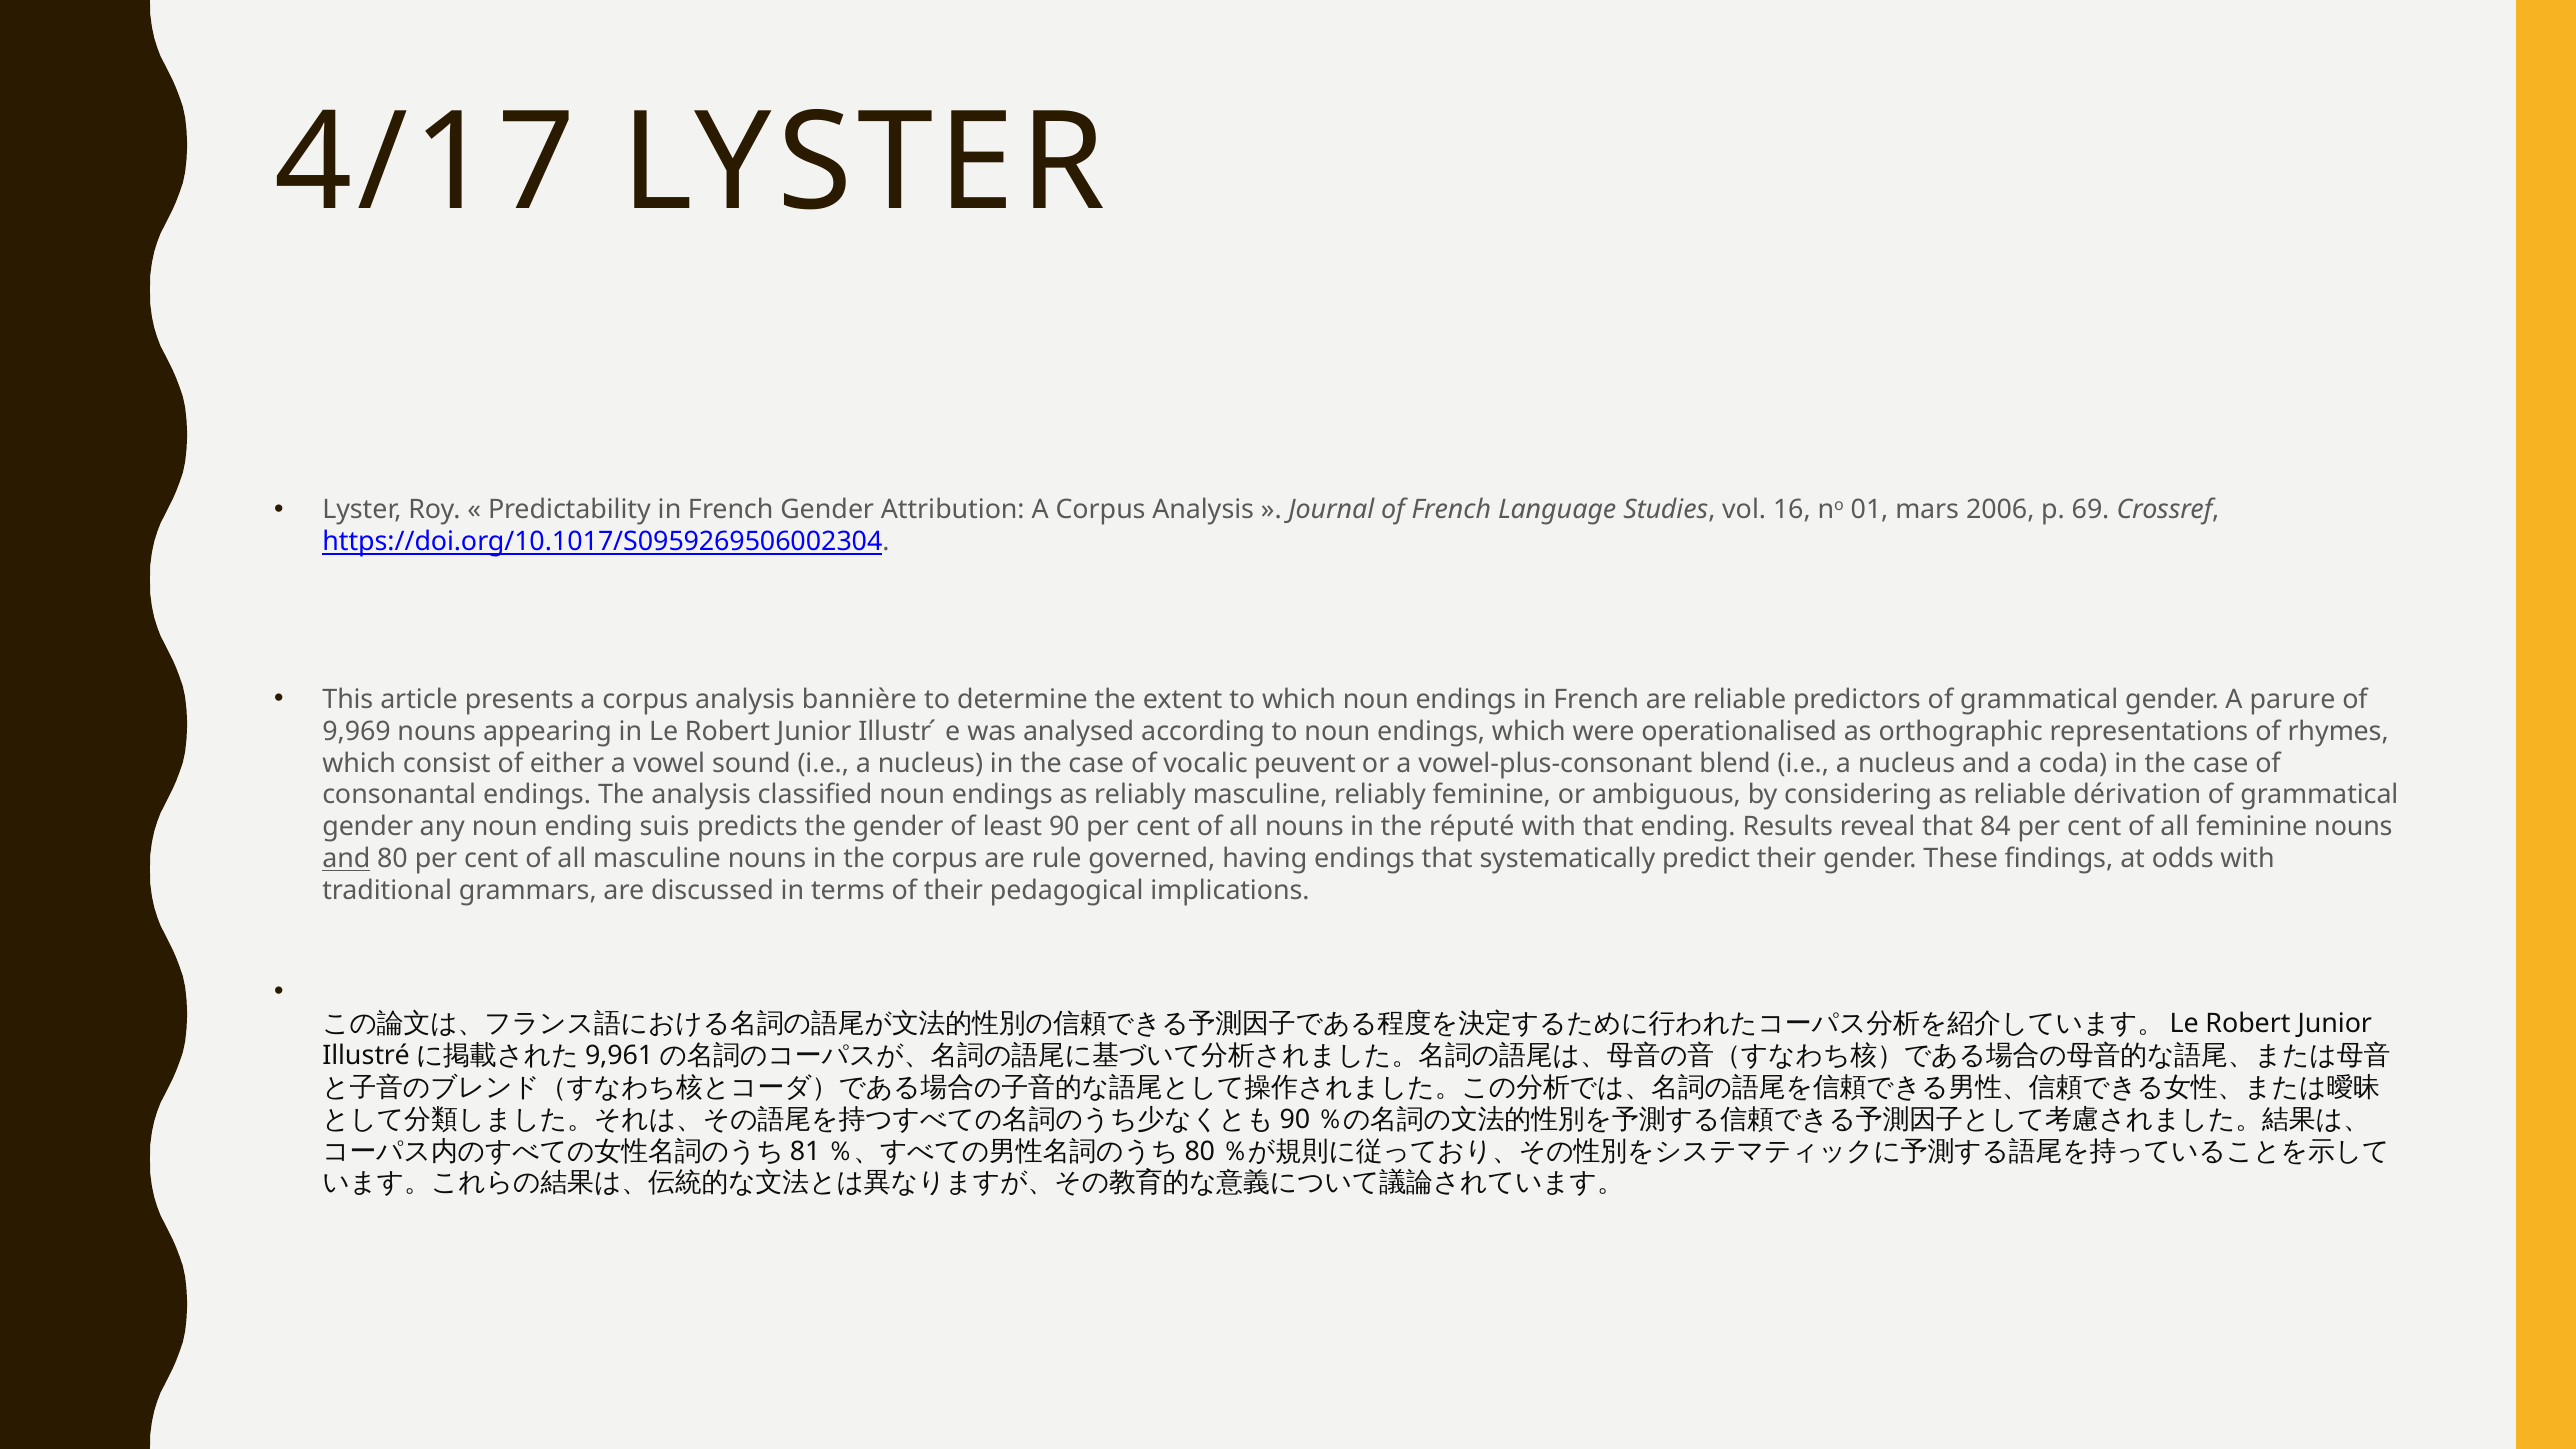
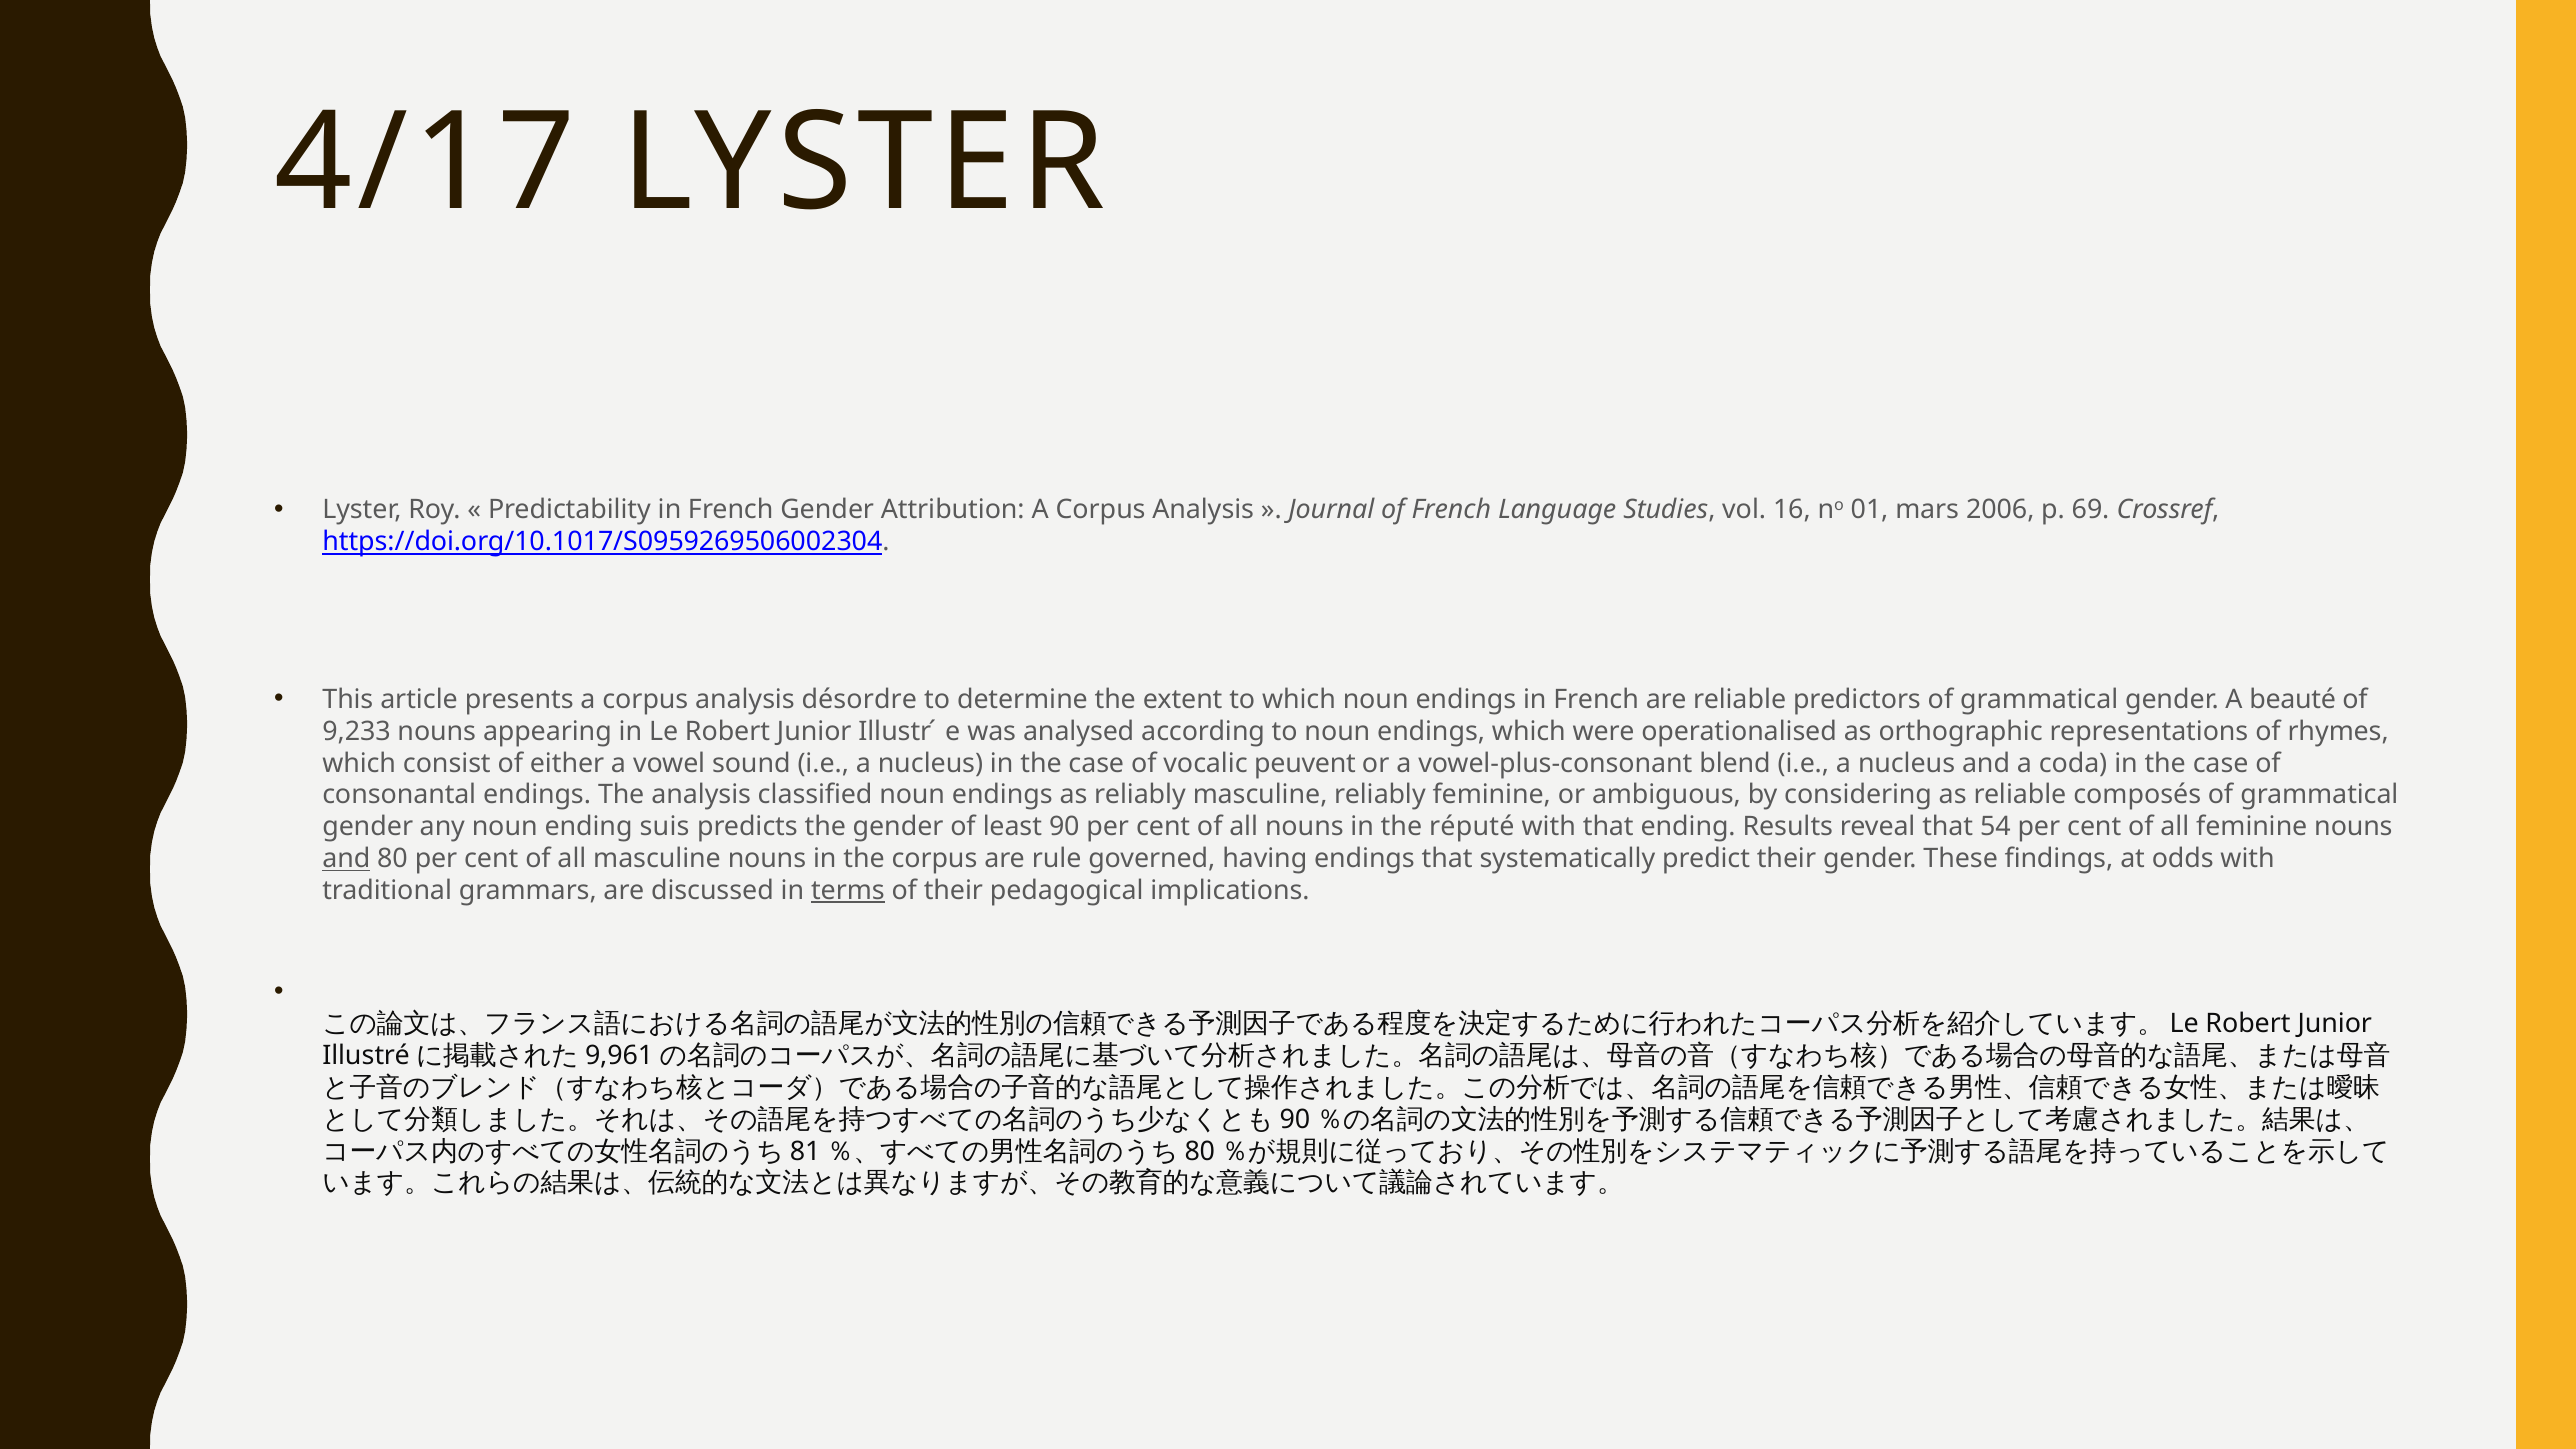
bannière: bannière -> désordre
parure: parure -> beauté
9,969: 9,969 -> 9,233
dérivation: dérivation -> composés
84: 84 -> 54
terms underline: none -> present
